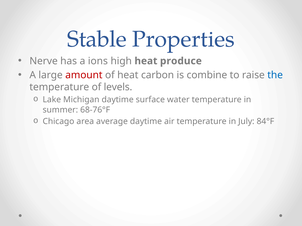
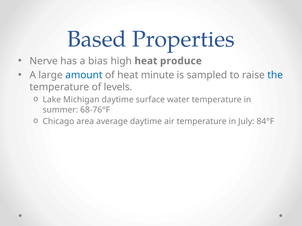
Stable: Stable -> Based
ions: ions -> bias
amount colour: red -> blue
carbon: carbon -> minute
combine: combine -> sampled
